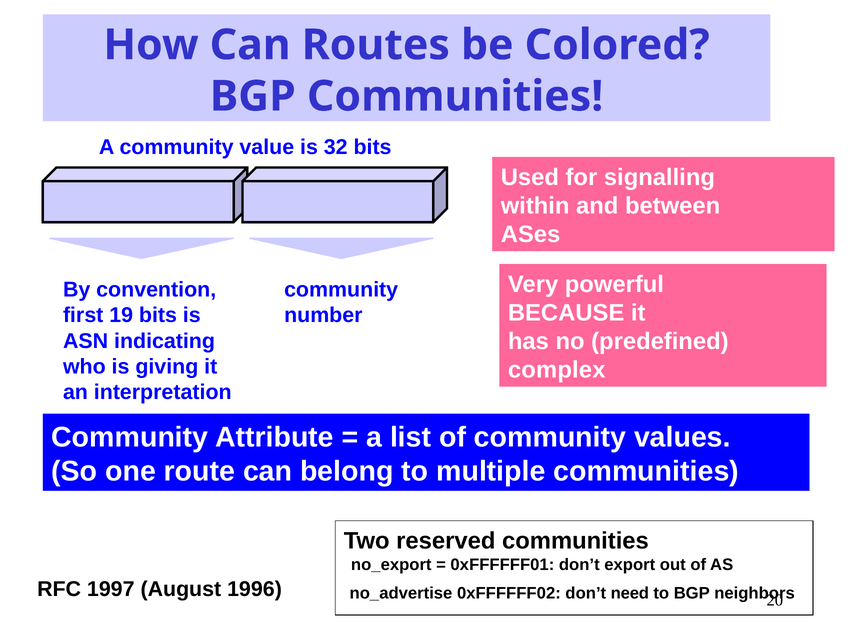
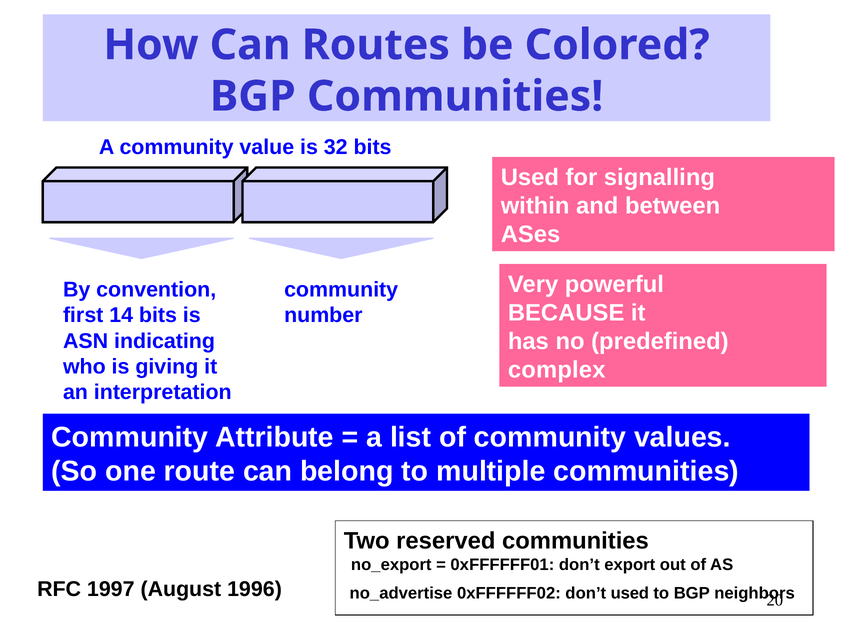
19: 19 -> 14
don’t need: need -> used
